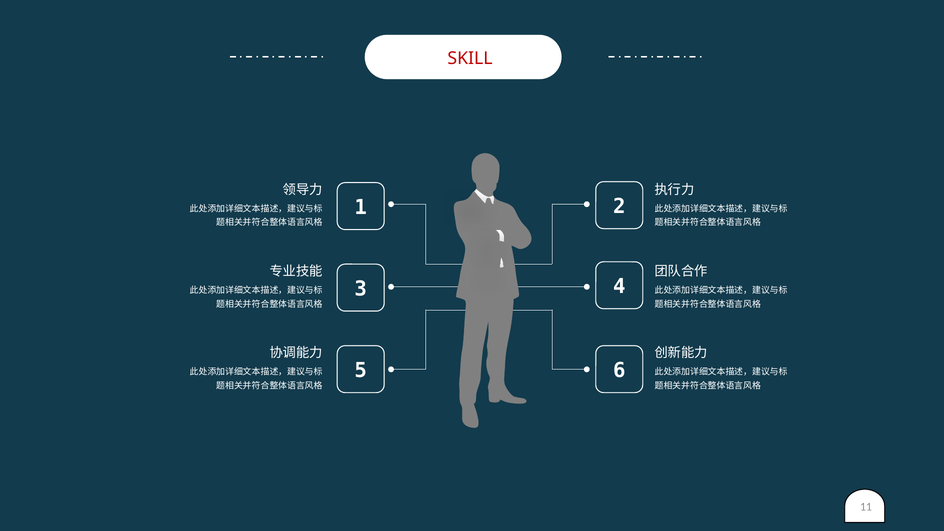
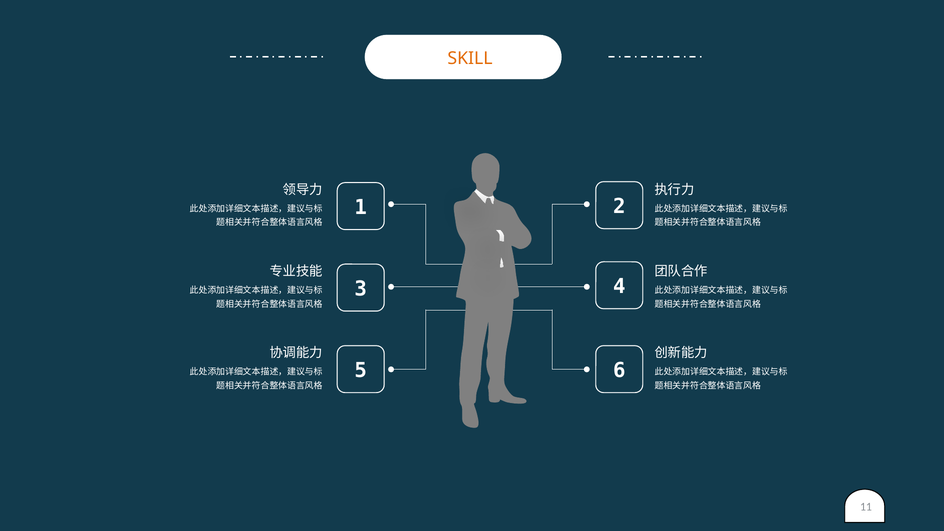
SKILL colour: red -> orange
